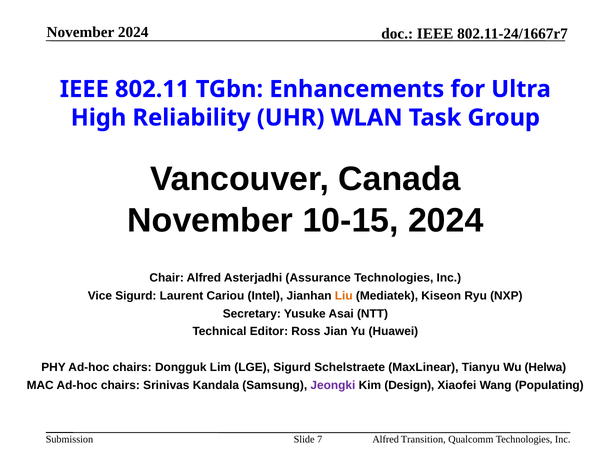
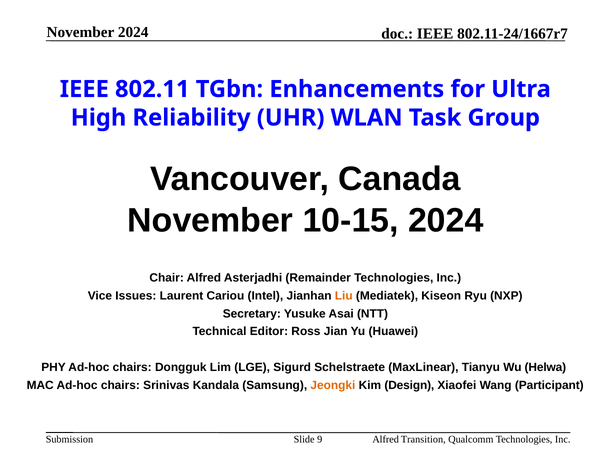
Assurance: Assurance -> Remainder
Vice Sigurd: Sigurd -> Issues
Jeongki colour: purple -> orange
Populating: Populating -> Participant
7: 7 -> 9
